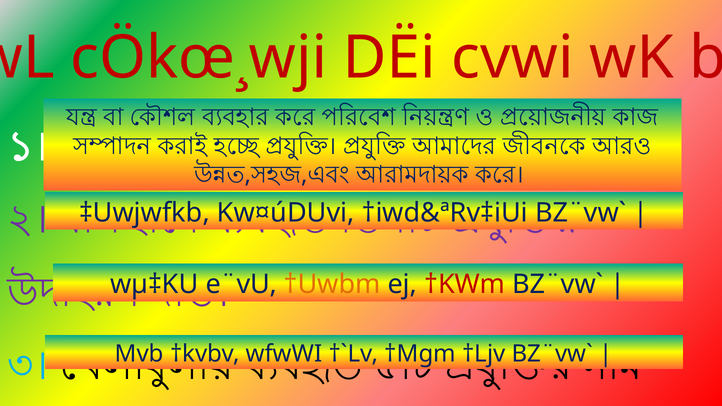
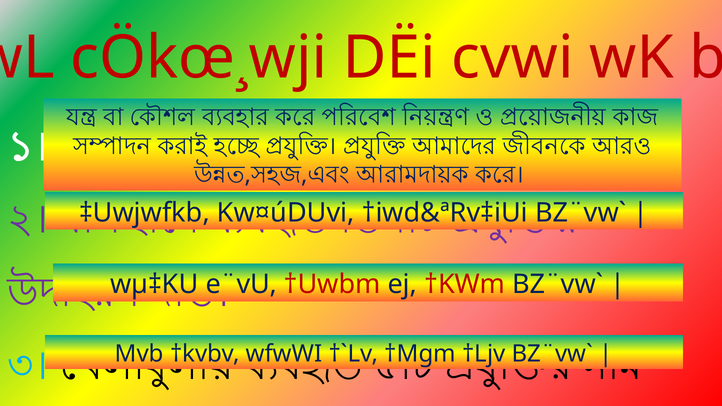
†Uwbm colour: orange -> red
